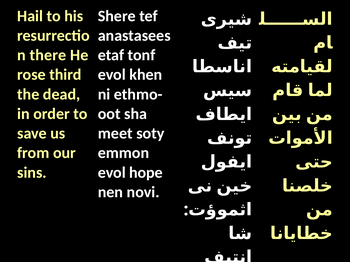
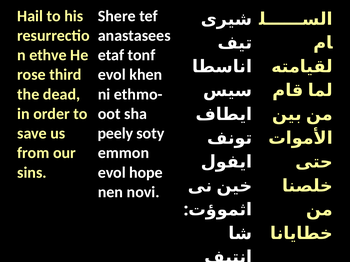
there: there -> ethve
meet: meet -> peely
